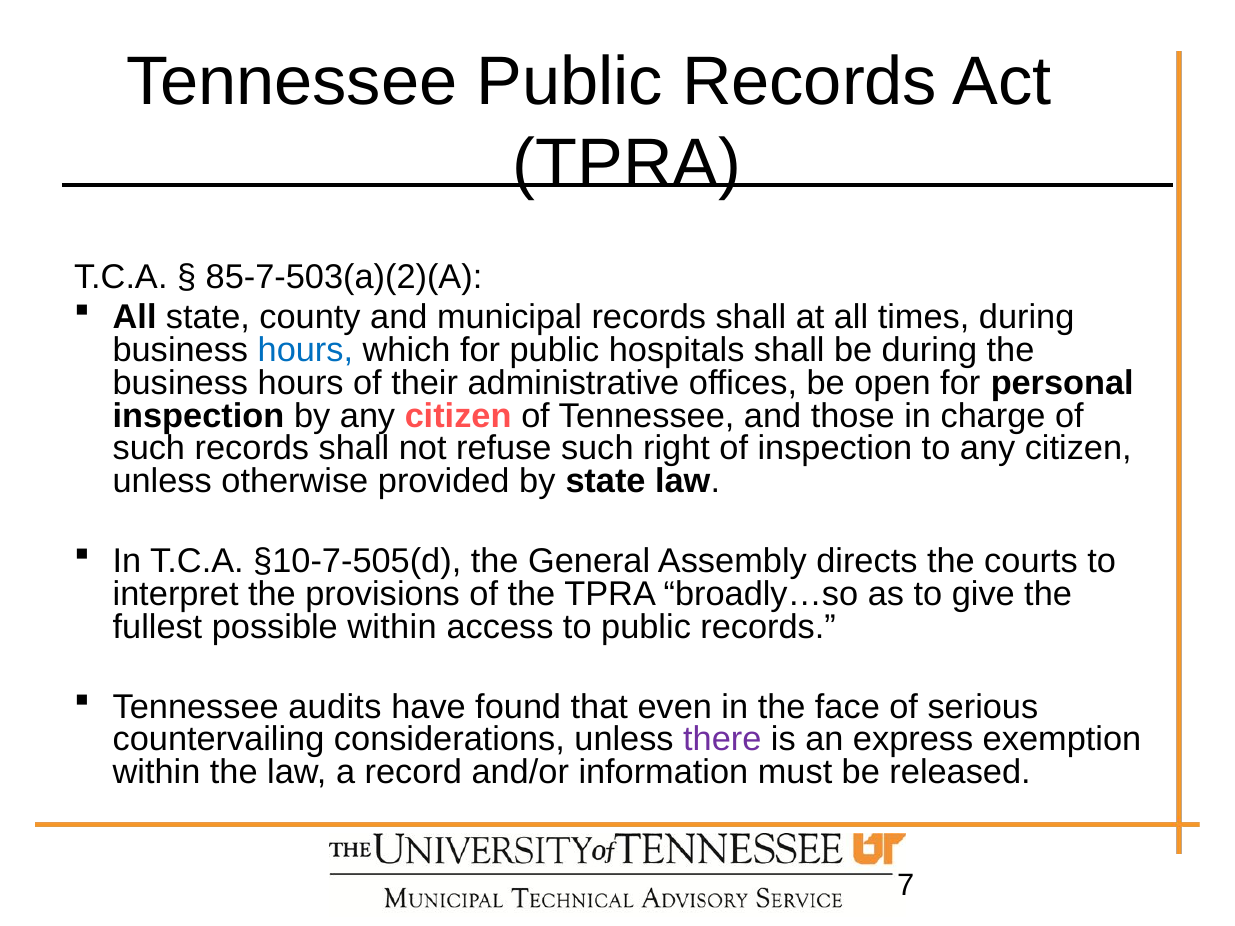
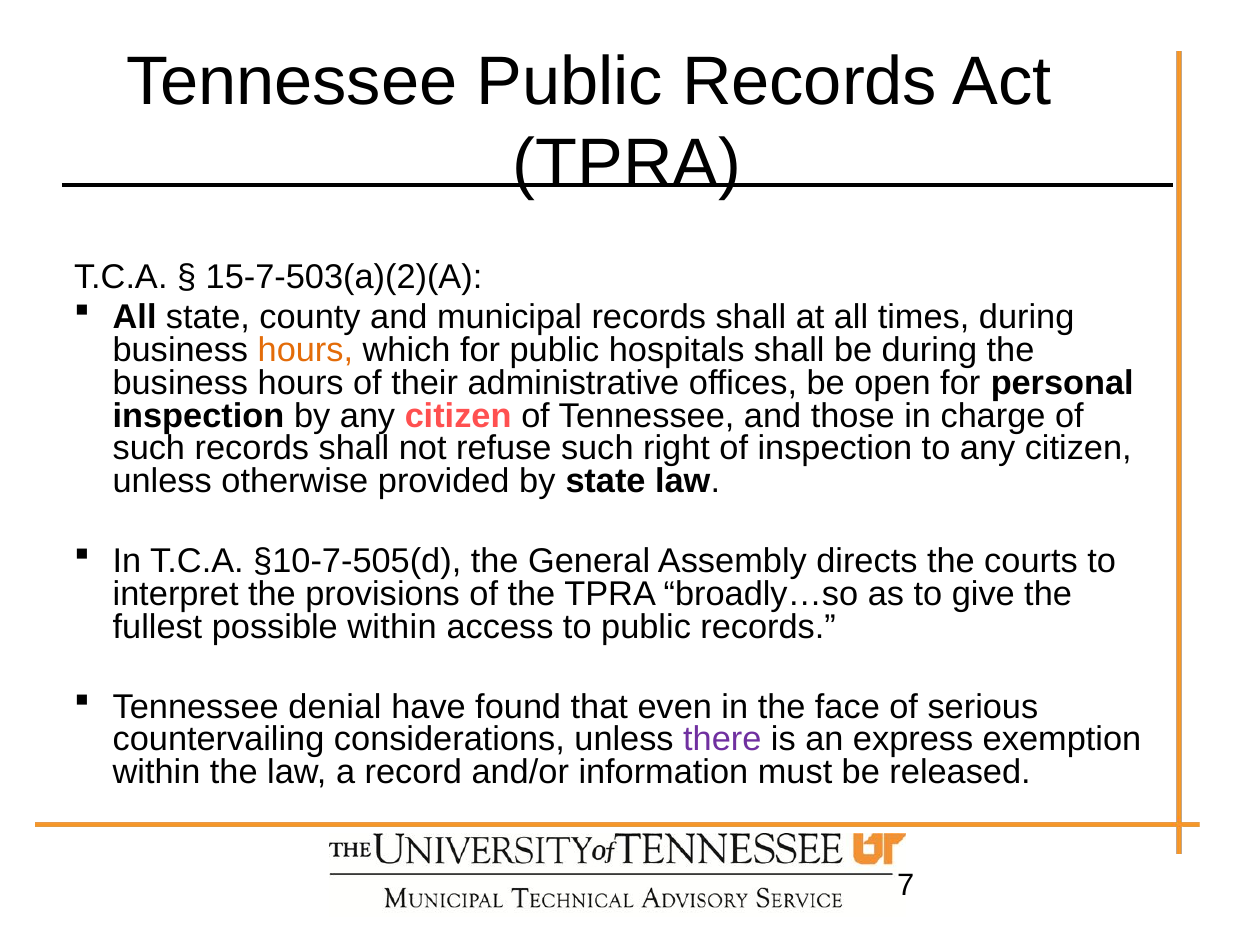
85-7-503(a)(2)(A: 85-7-503(a)(2)(A -> 15-7-503(a)(2)(A
hours at (305, 350) colour: blue -> orange
audits: audits -> denial
